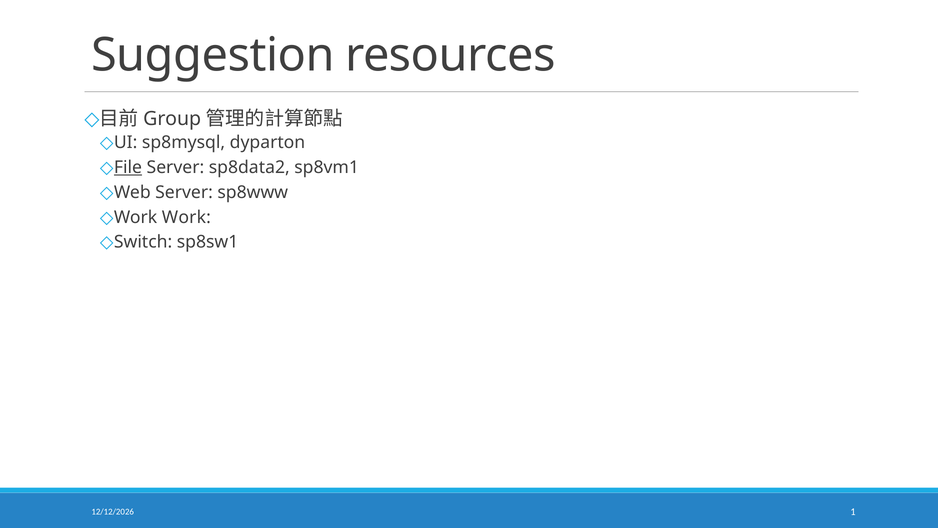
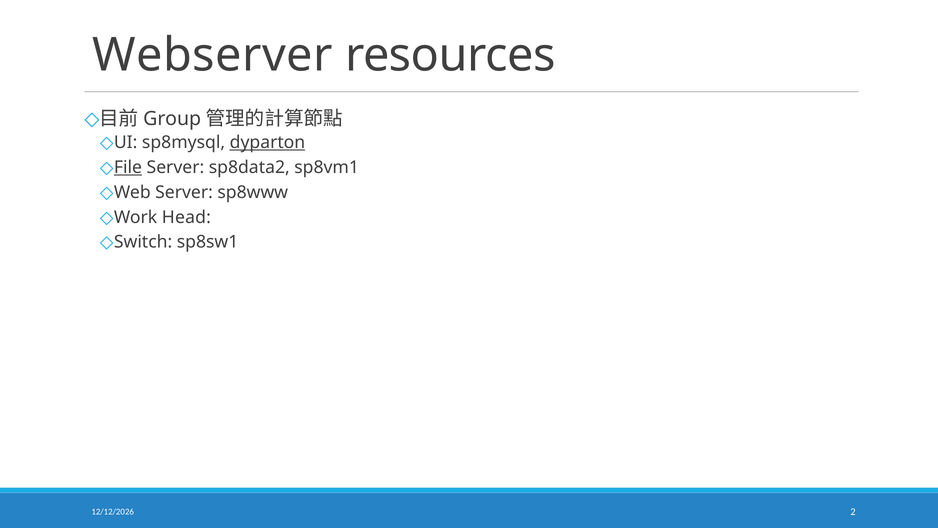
Suggestion: Suggestion -> Webserver
dyparton underline: none -> present
Work Work: Work -> Head
1: 1 -> 2
